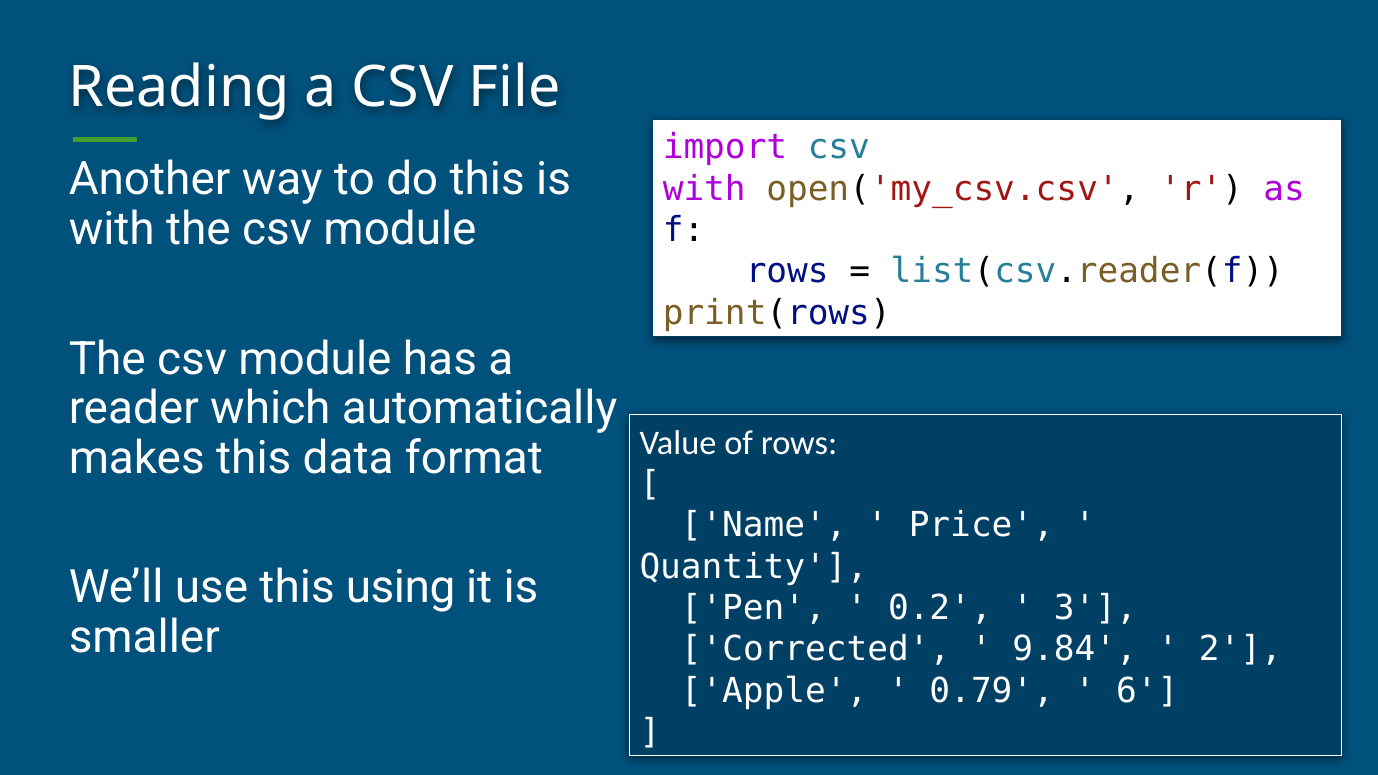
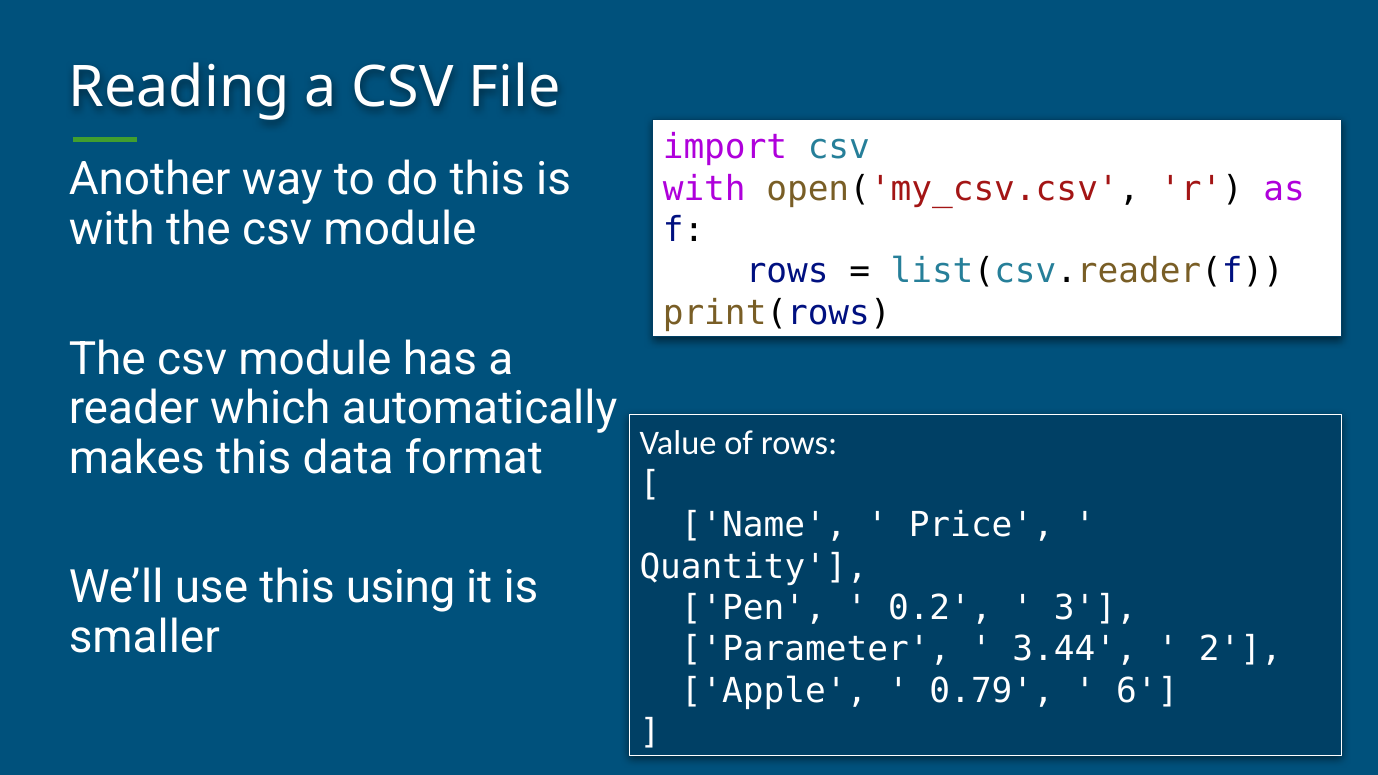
Corrected: Corrected -> Parameter
9.84: 9.84 -> 3.44
